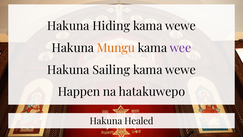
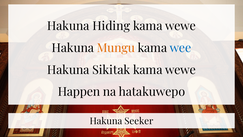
wee colour: purple -> blue
Sailing: Sailing -> Sikitak
Healed: Healed -> Seeker
